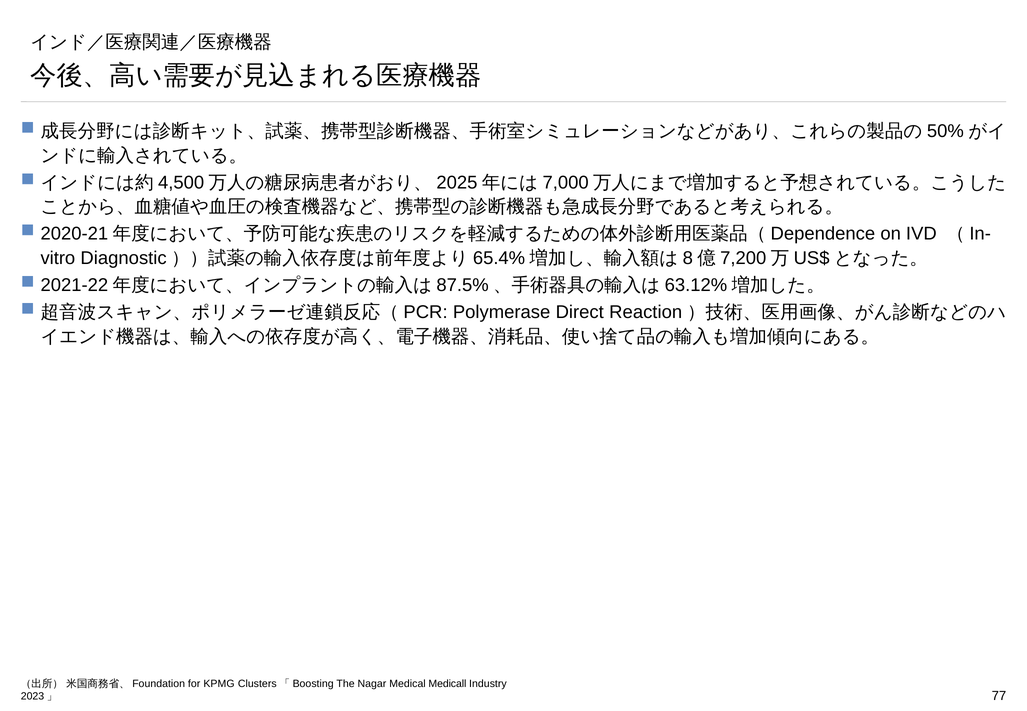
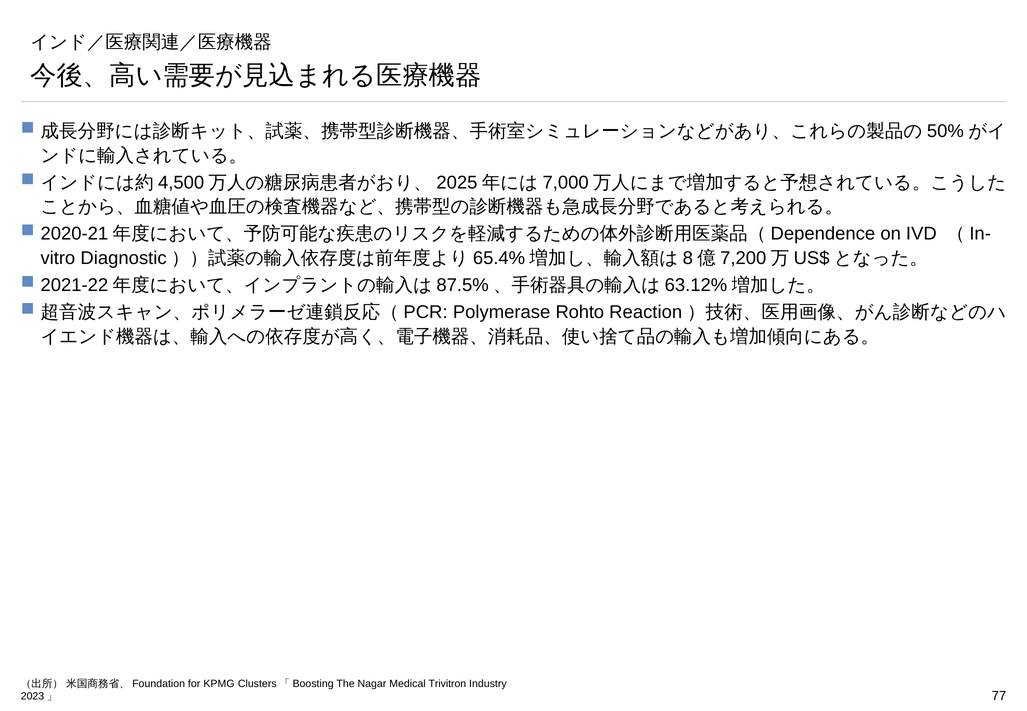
Direct: Direct -> Rohto
Medicall: Medicall -> Trivitron
